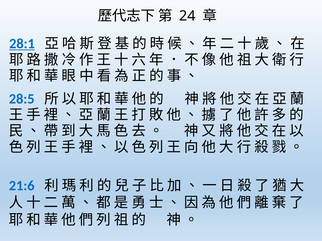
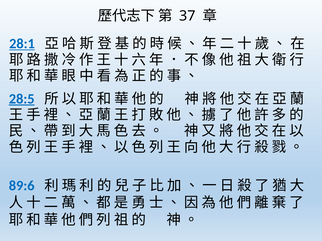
24: 24 -> 37
28:5 underline: none -> present
21:6: 21:6 -> 89:6
